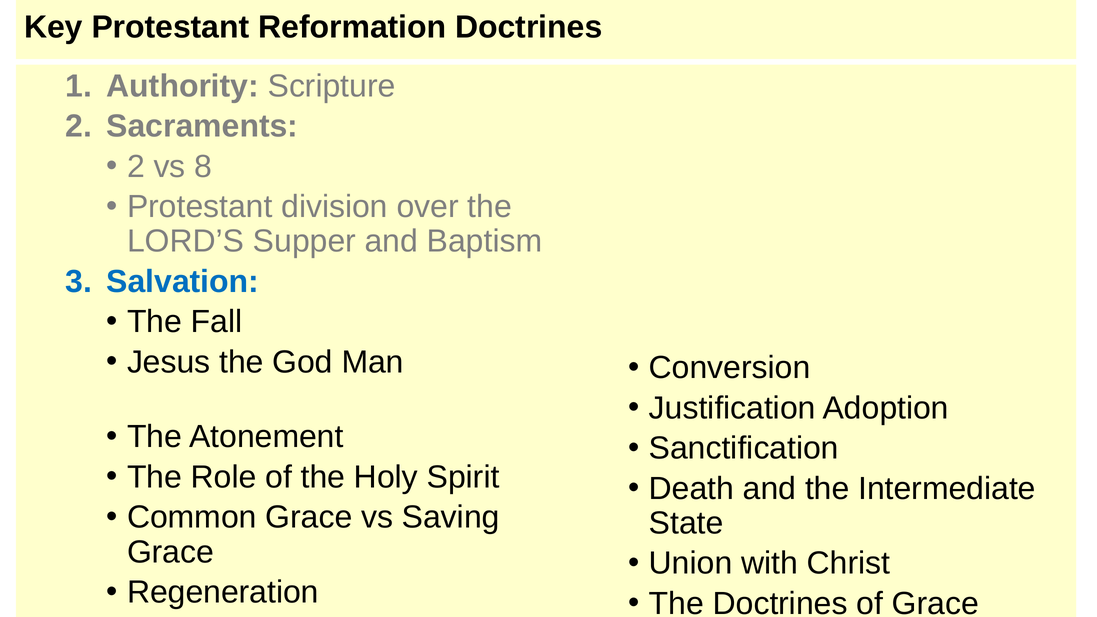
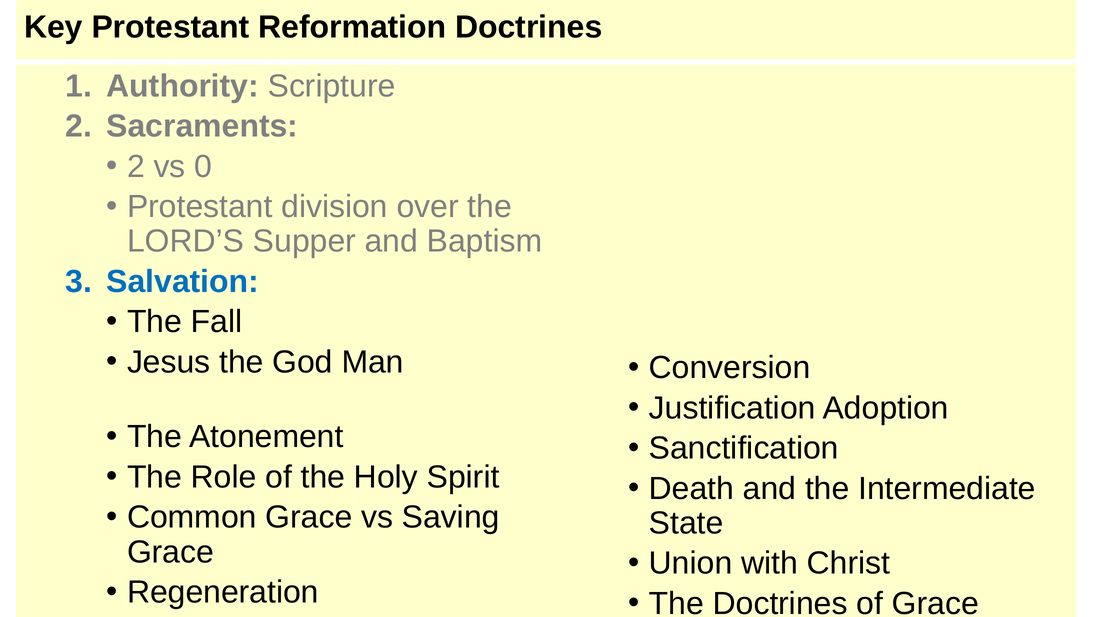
8: 8 -> 0
